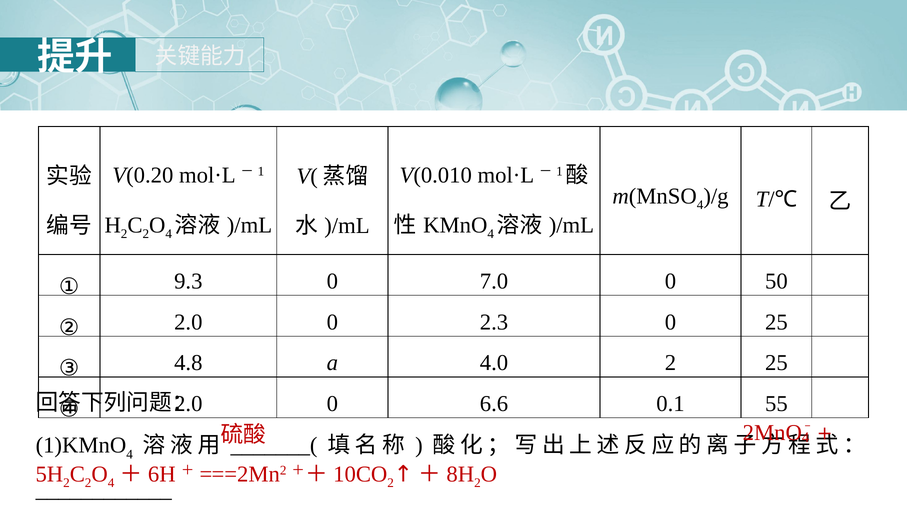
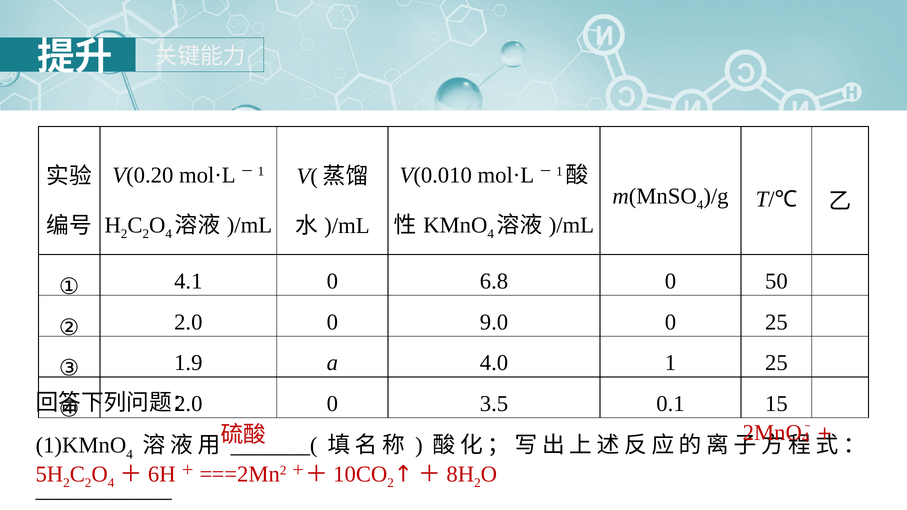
9.3: 9.3 -> 4.1
7.0: 7.0 -> 6.8
2.3: 2.3 -> 9.0
4.8: 4.8 -> 1.9
4.0 2: 2 -> 1
6.6: 6.6 -> 3.5
55: 55 -> 15
